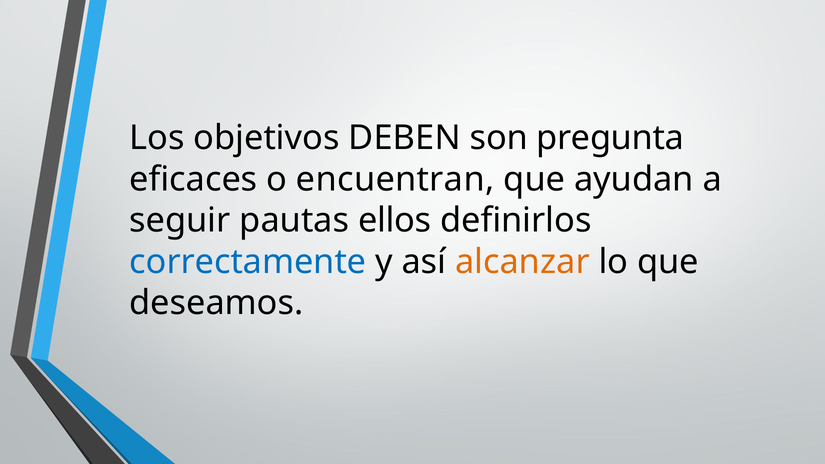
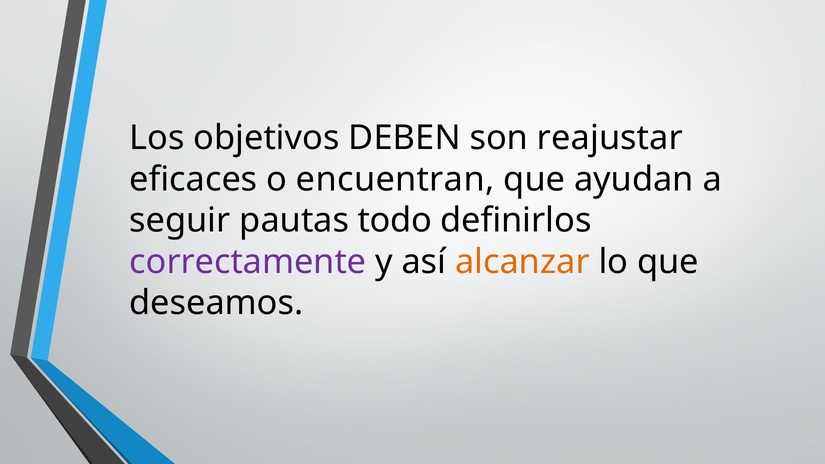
pregunta: pregunta -> reajustar
ellos: ellos -> todo
correctamente colour: blue -> purple
